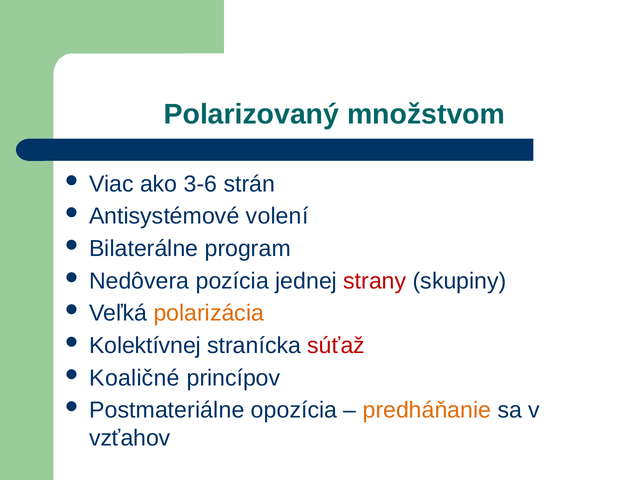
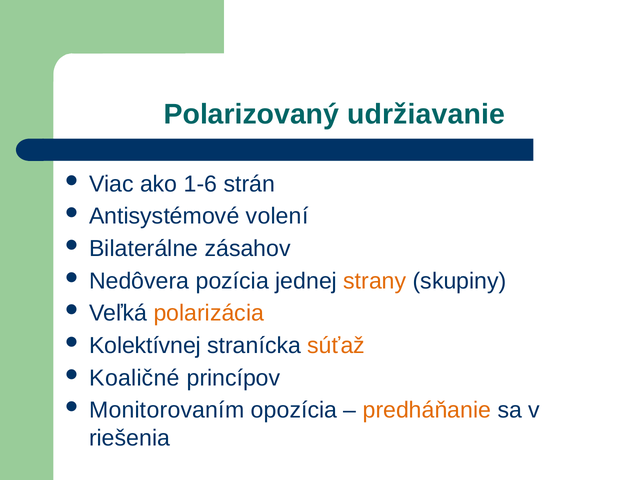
množstvom: množstvom -> udržiavanie
3-6: 3-6 -> 1-6
program: program -> zásahov
strany colour: red -> orange
súťaž colour: red -> orange
Postmateriálne: Postmateriálne -> Monitorovaním
vzťahov: vzťahov -> riešenia
